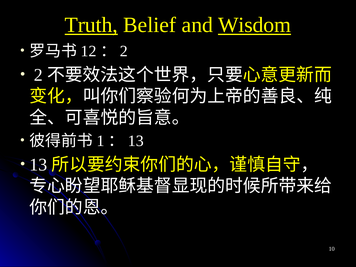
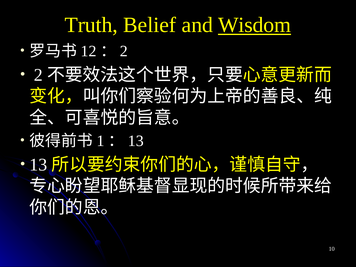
Truth underline: present -> none
